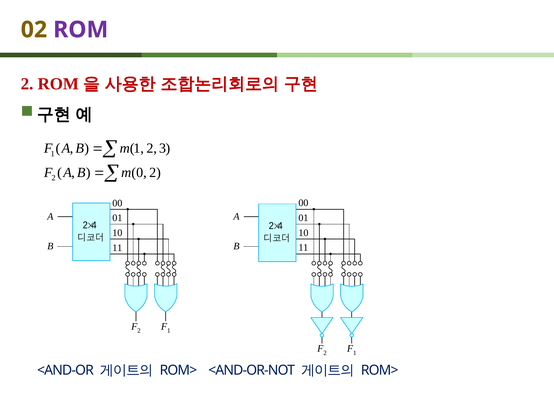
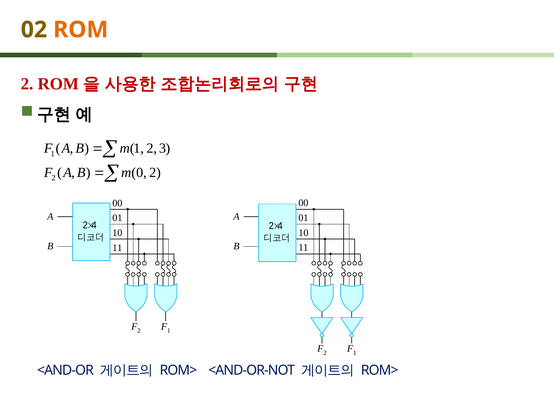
ROM colour: purple -> orange
